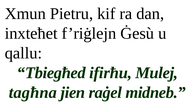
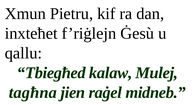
ifirħu: ifirħu -> kalaw
